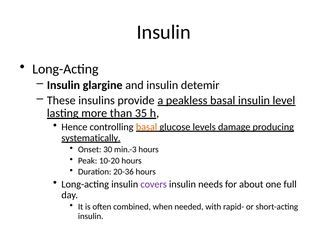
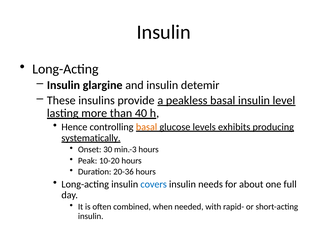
35: 35 -> 40
damage: damage -> exhibits
covers colour: purple -> blue
